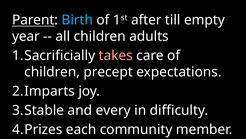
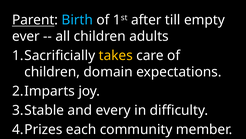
year: year -> ever
takes colour: pink -> yellow
precept: precept -> domain
